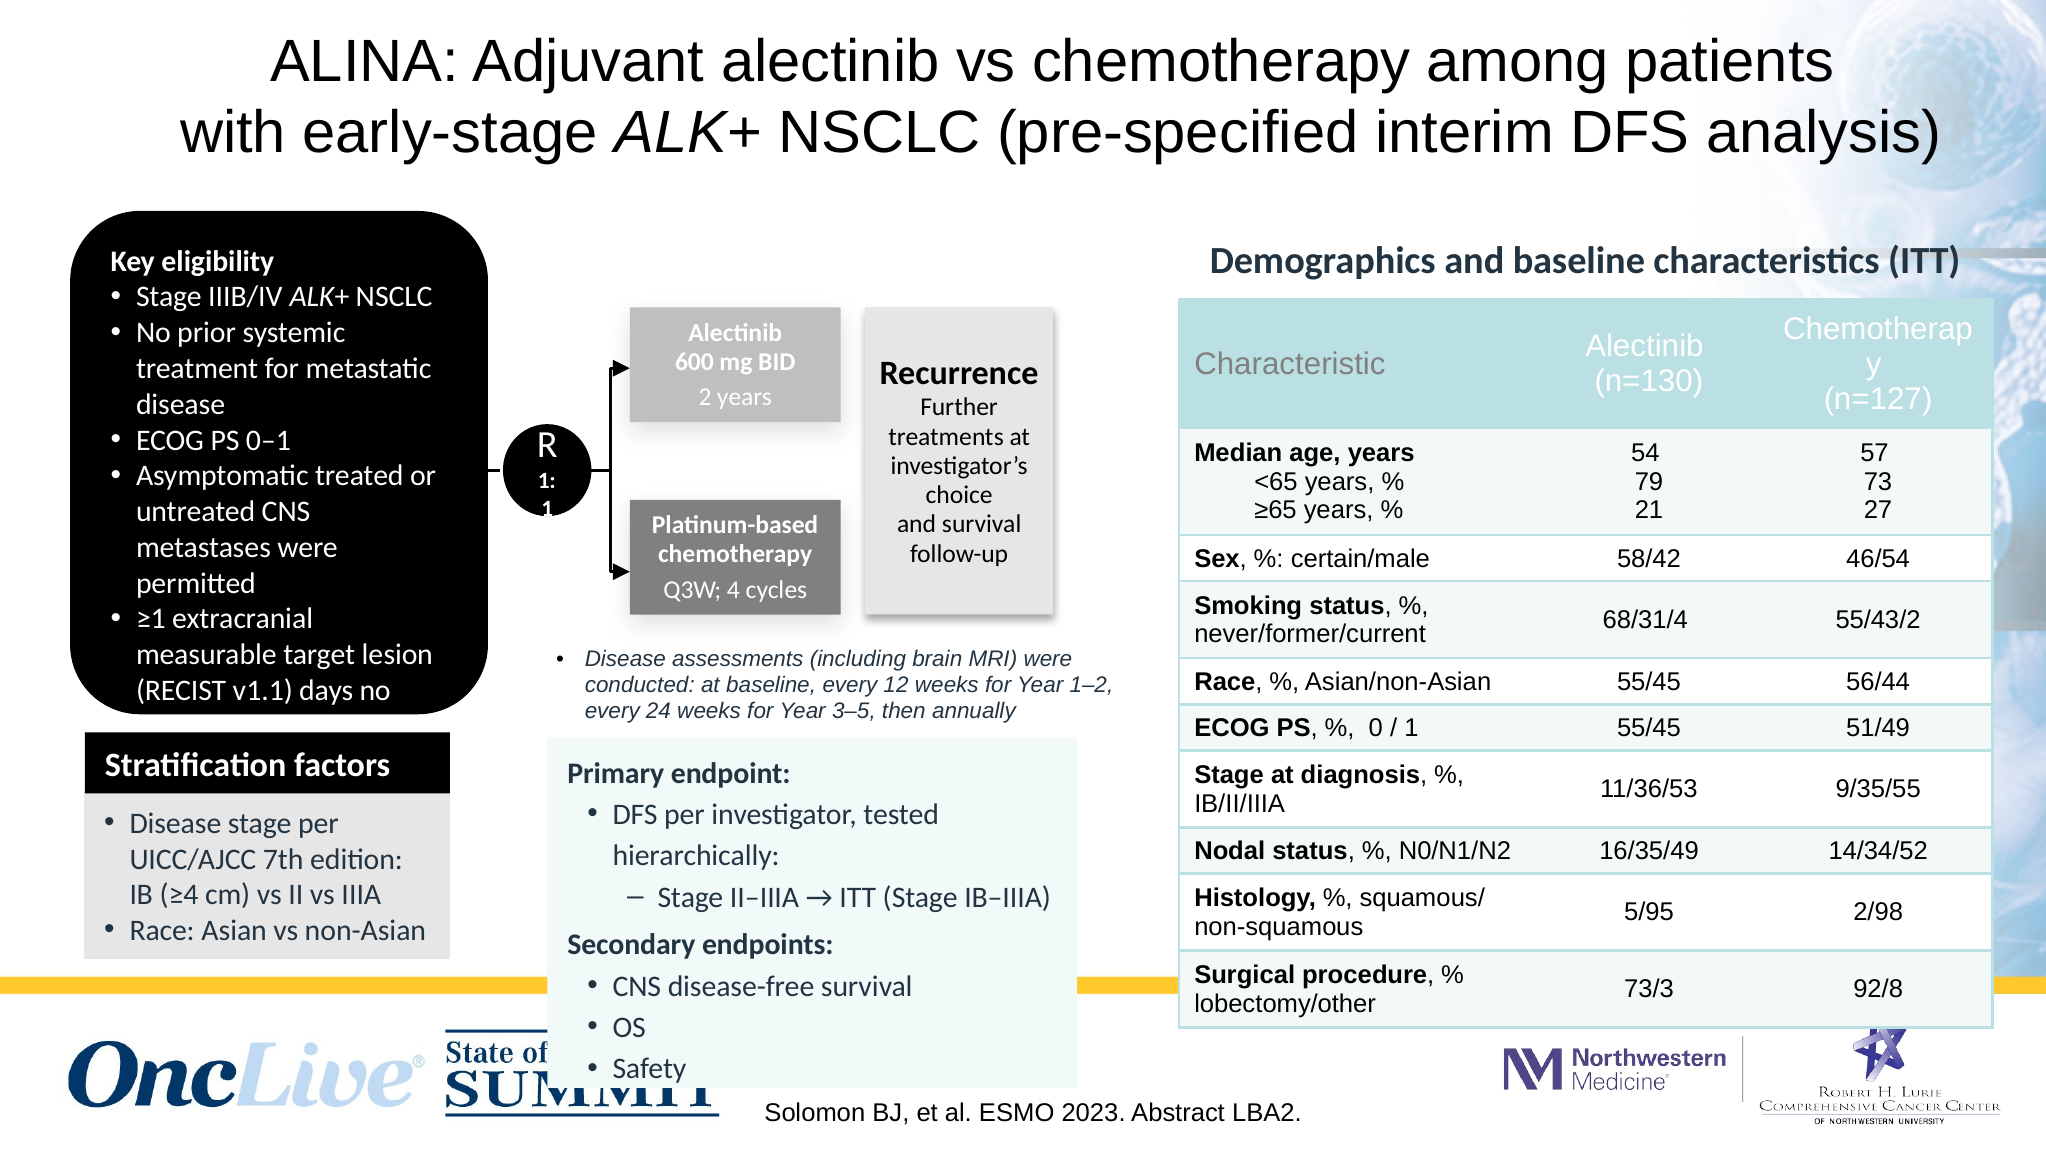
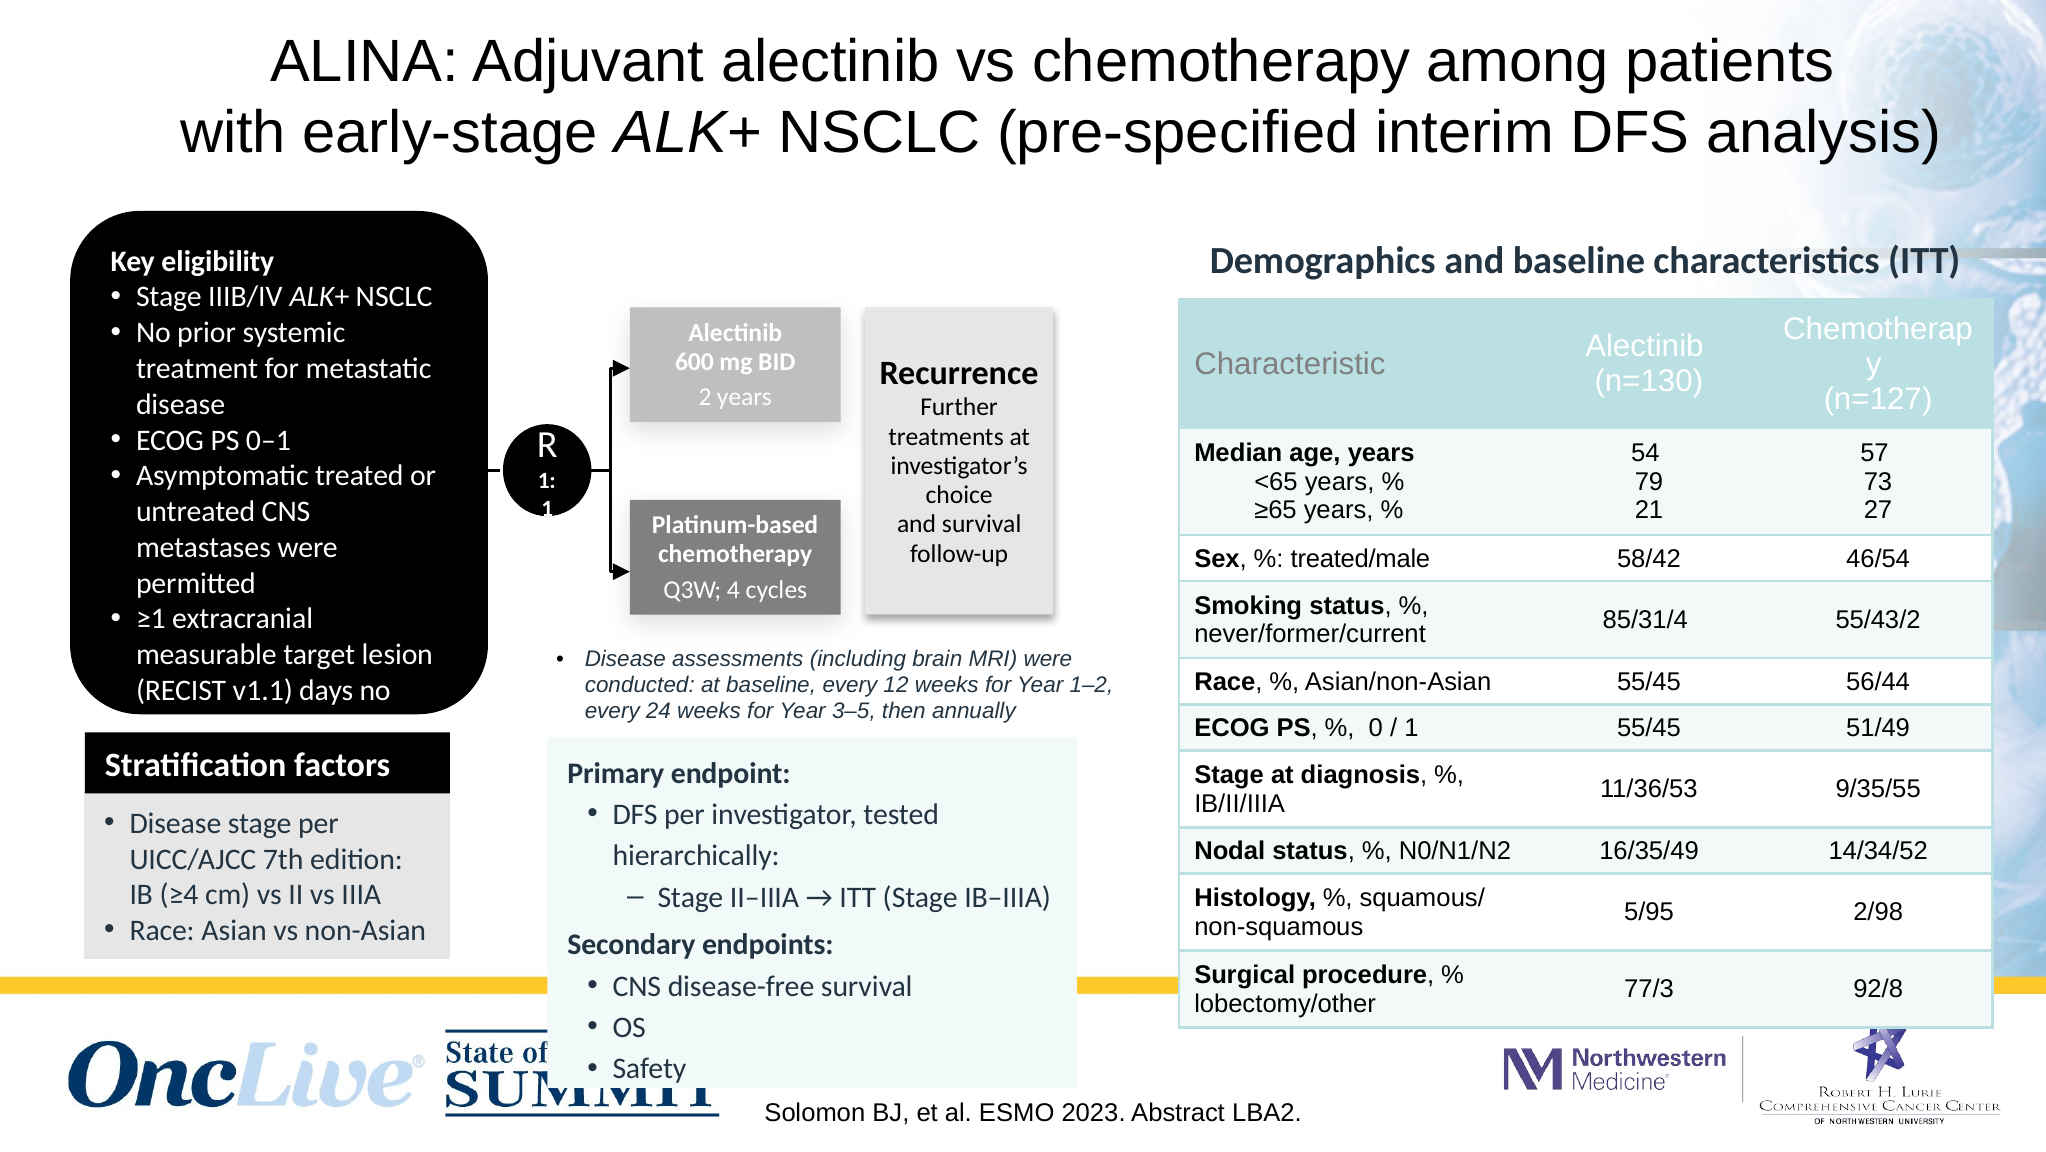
certain/male: certain/male -> treated/male
68/31/4: 68/31/4 -> 85/31/4
73/3: 73/3 -> 77/3
